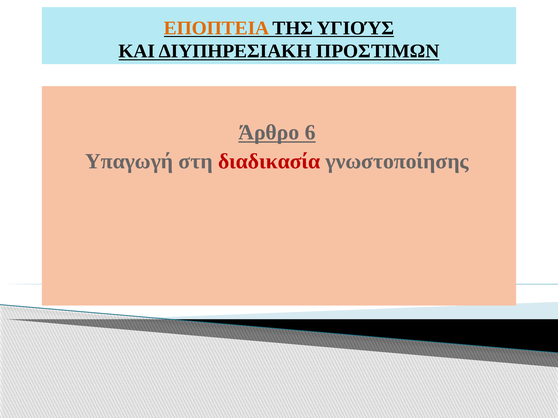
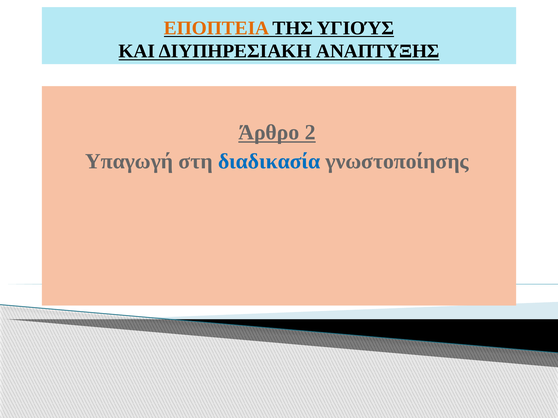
ΠΡΟΣΤΙΜΩΝ: ΠΡΟΣΤΙΜΩΝ -> ΑΝΑΠΤΥΞΗΣ
6: 6 -> 2
διαδικασία colour: red -> blue
